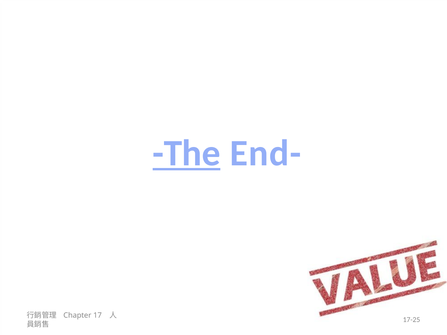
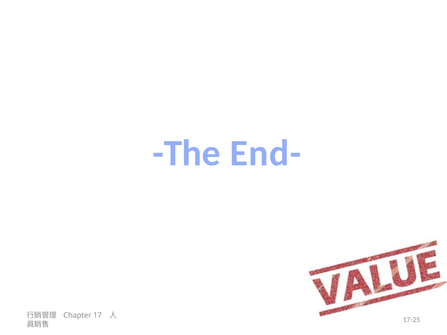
The underline: present -> none
